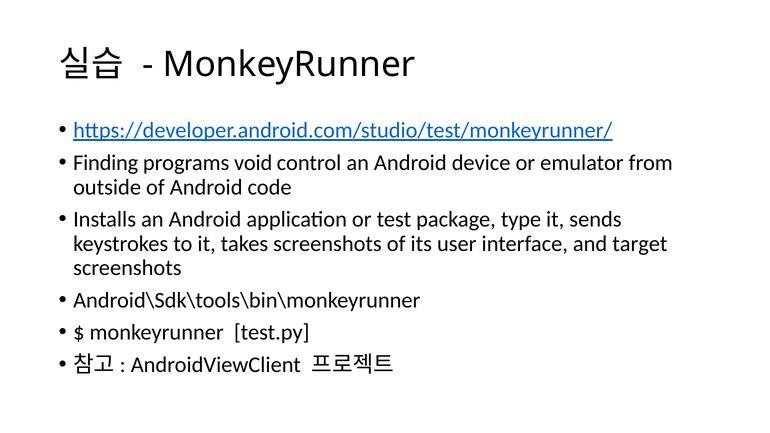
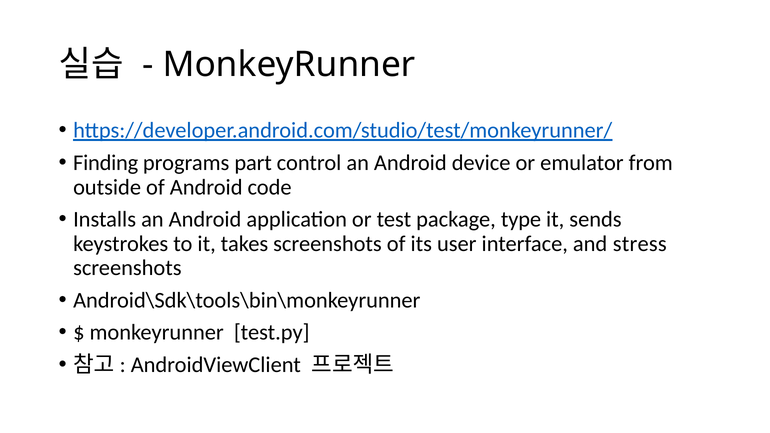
void: void -> part
target: target -> stress
